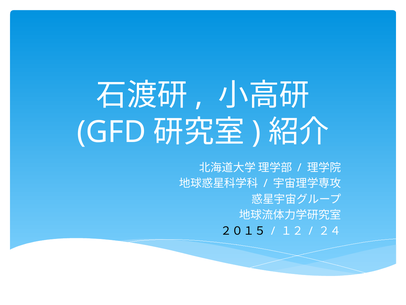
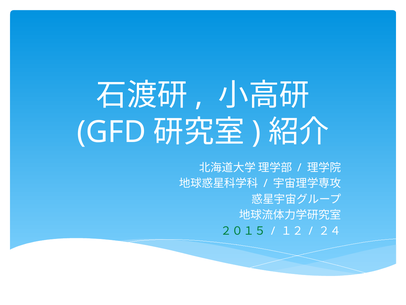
２０１５ colour: black -> green
